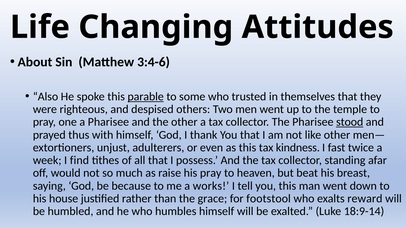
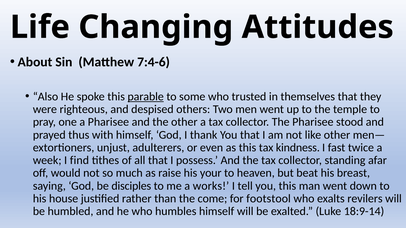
3:4-6: 3:4-6 -> 7:4-6
stood underline: present -> none
his pray: pray -> your
because: because -> disciples
grace: grace -> come
reward: reward -> revilers
